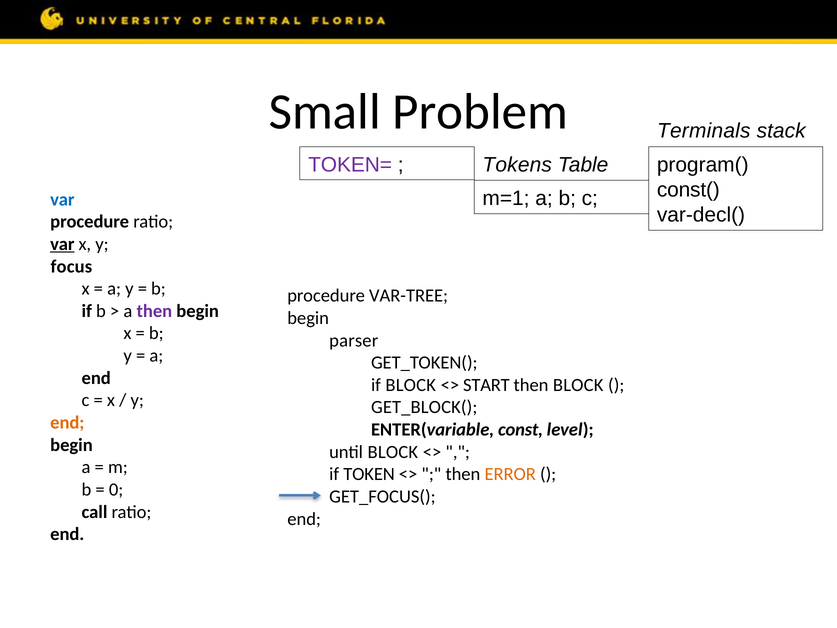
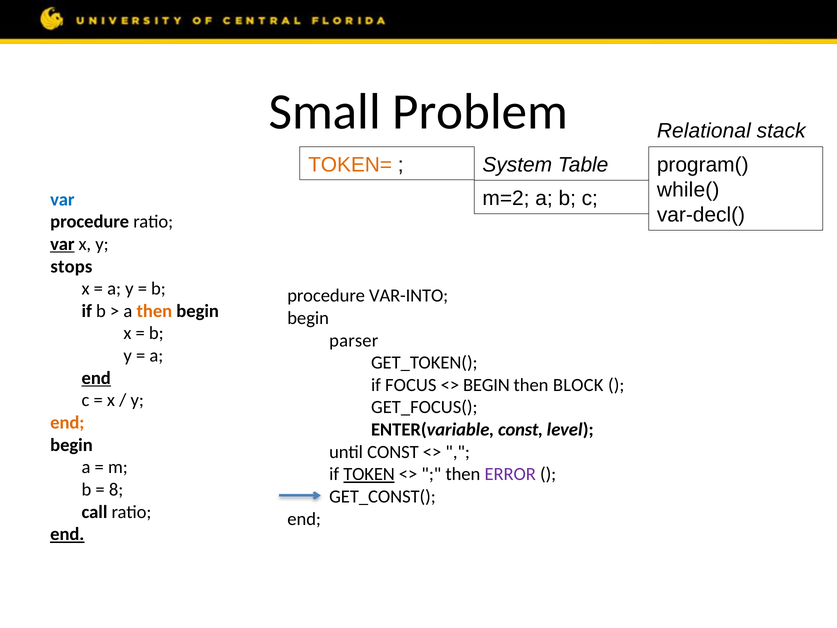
Terminals: Terminals -> Relational
TOKEN= colour: purple -> orange
Tokens: Tokens -> System
const(: const( -> while(
m=1: m=1 -> m=2
focus: focus -> stops
VAR-TREE: VAR-TREE -> VAR-INTO
then at (154, 311) colour: purple -> orange
end at (96, 378) underline: none -> present
if BLOCK: BLOCK -> FOCUS
START at (486, 385): START -> BEGIN
GET_BLOCK(: GET_BLOCK( -> GET_FOCUS(
until BLOCK: BLOCK -> CONST
TOKEN underline: none -> present
ERROR colour: orange -> purple
0 at (116, 489): 0 -> 8
GET_FOCUS(: GET_FOCUS( -> GET_CONST(
end at (67, 534) underline: none -> present
